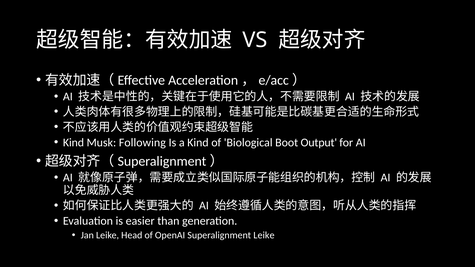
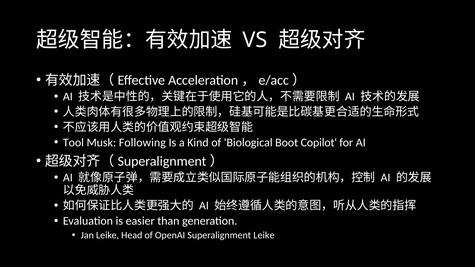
Kind at (73, 143): Kind -> Tool
Output: Output -> Copilot
